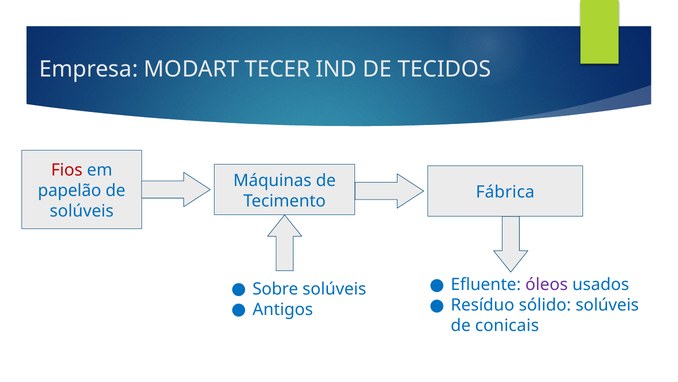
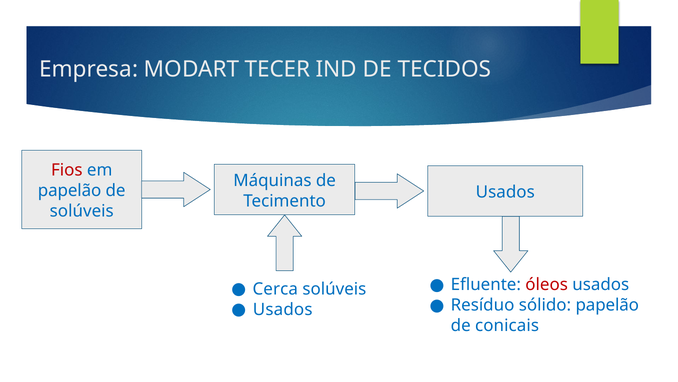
Fábrica at (505, 192): Fábrica -> Usados
óleos colour: purple -> red
Sobre: Sobre -> Cerca
sólido solúveis: solúveis -> papelão
Antigos at (283, 309): Antigos -> Usados
